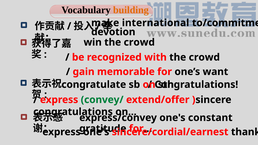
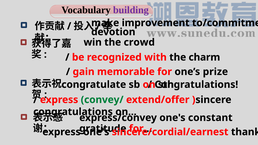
building colour: orange -> purple
international: international -> improvement
with the crowd: crowd -> charm
want: want -> prize
